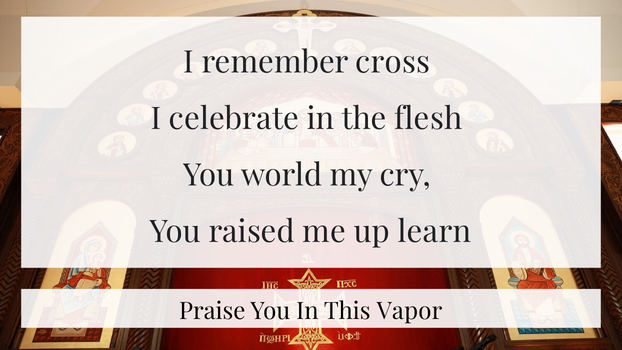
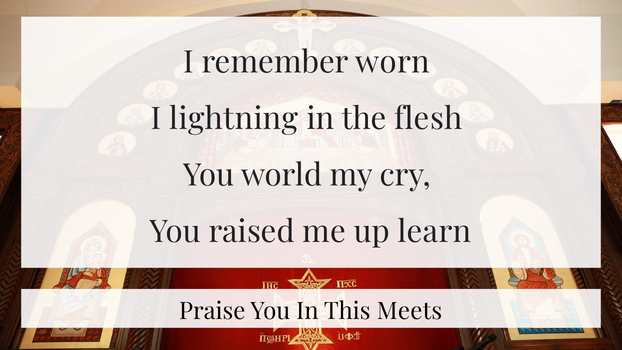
cross: cross -> worn
celebrate: celebrate -> lightning
Vapor: Vapor -> Meets
